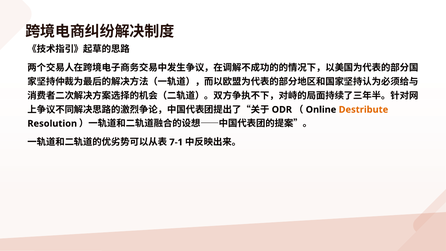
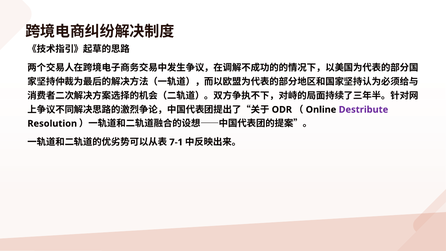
Destribute colour: orange -> purple
